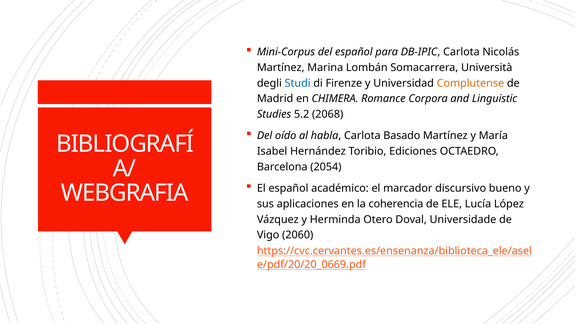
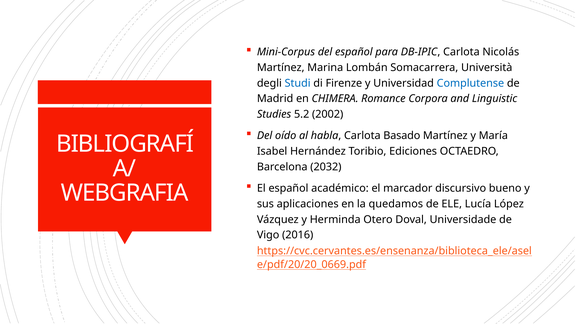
Complutense colour: orange -> blue
2068: 2068 -> 2002
2054: 2054 -> 2032
coherencia: coherencia -> quedamos
2060: 2060 -> 2016
